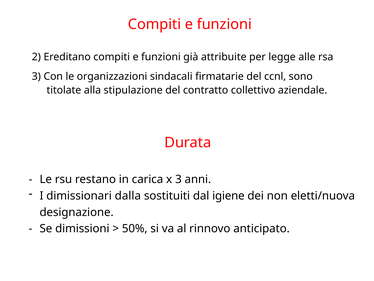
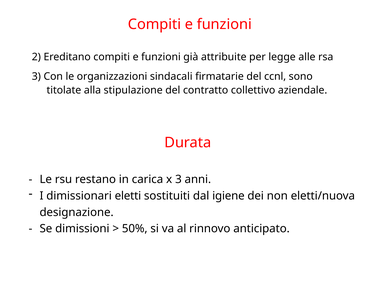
dalla: dalla -> eletti
